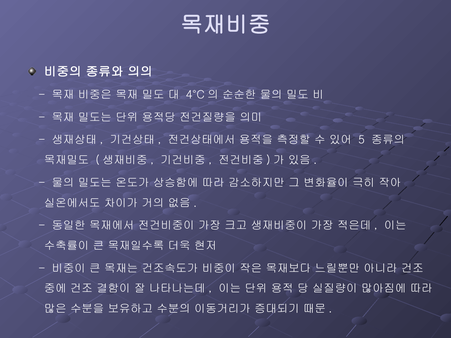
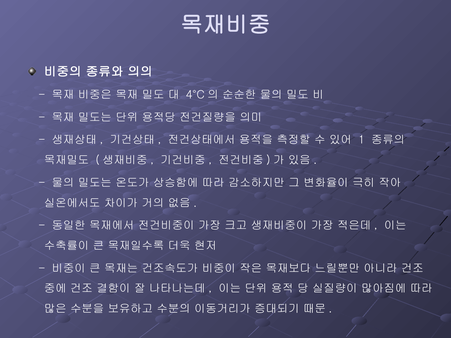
5: 5 -> 1
